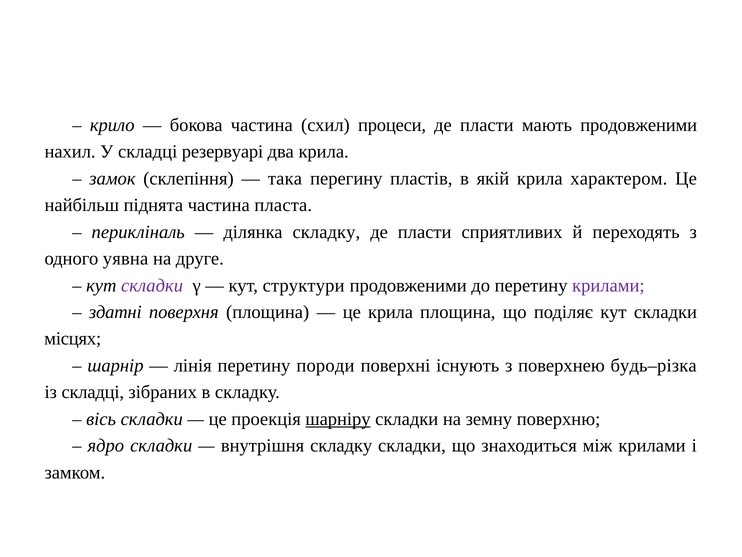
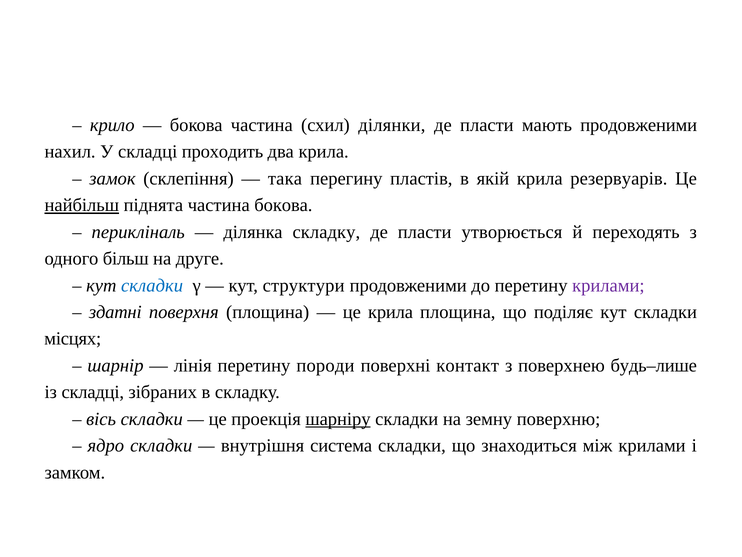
процеси: процеси -> ділянки
резервуарі: резервуарі -> проходить
характером: характером -> резервуарів
найбільш underline: none -> present
частина пласта: пласта -> бокова
сприятливих: сприятливих -> утворюється
уявна: уявна -> більш
складки at (152, 285) colour: purple -> blue
існують: існують -> контакт
будь–різка: будь–різка -> будь–лише
внутрішня складку: складку -> система
